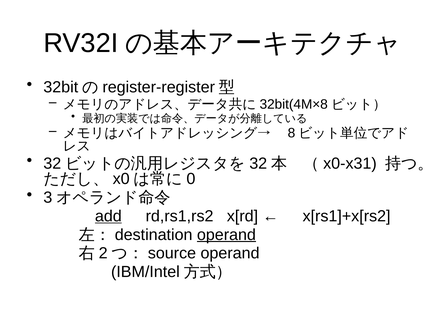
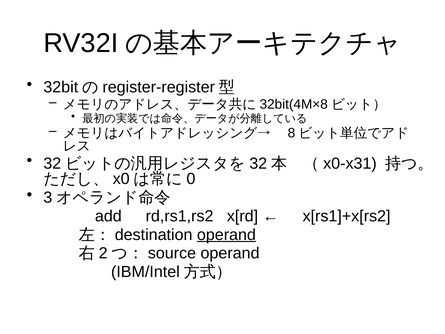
add underline: present -> none
